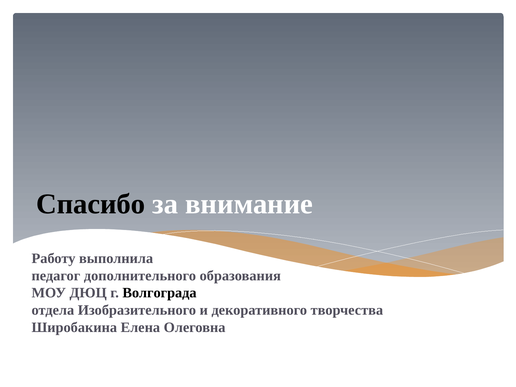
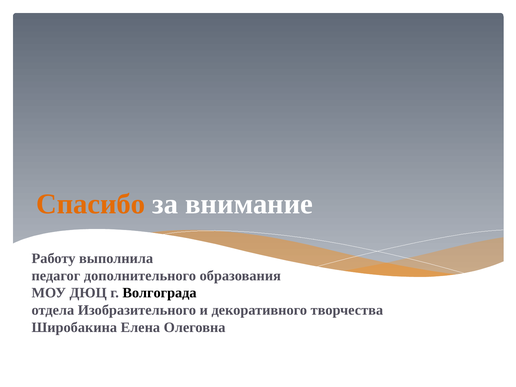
Спасибо colour: black -> orange
